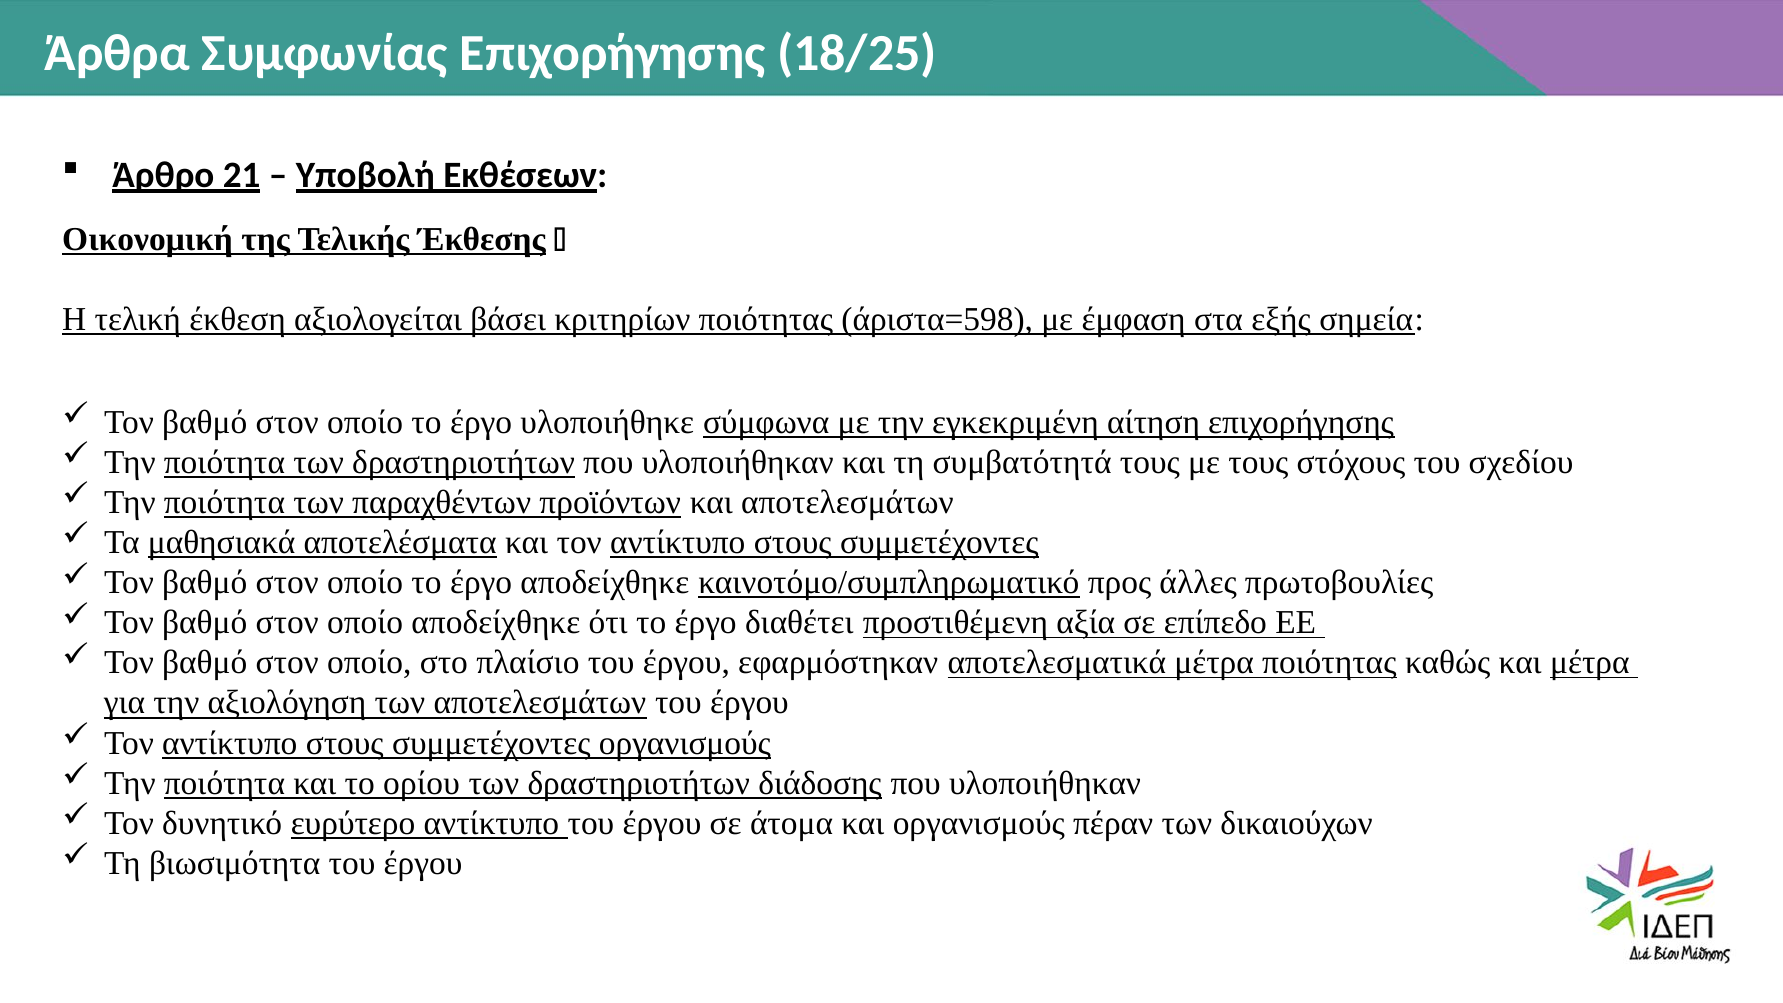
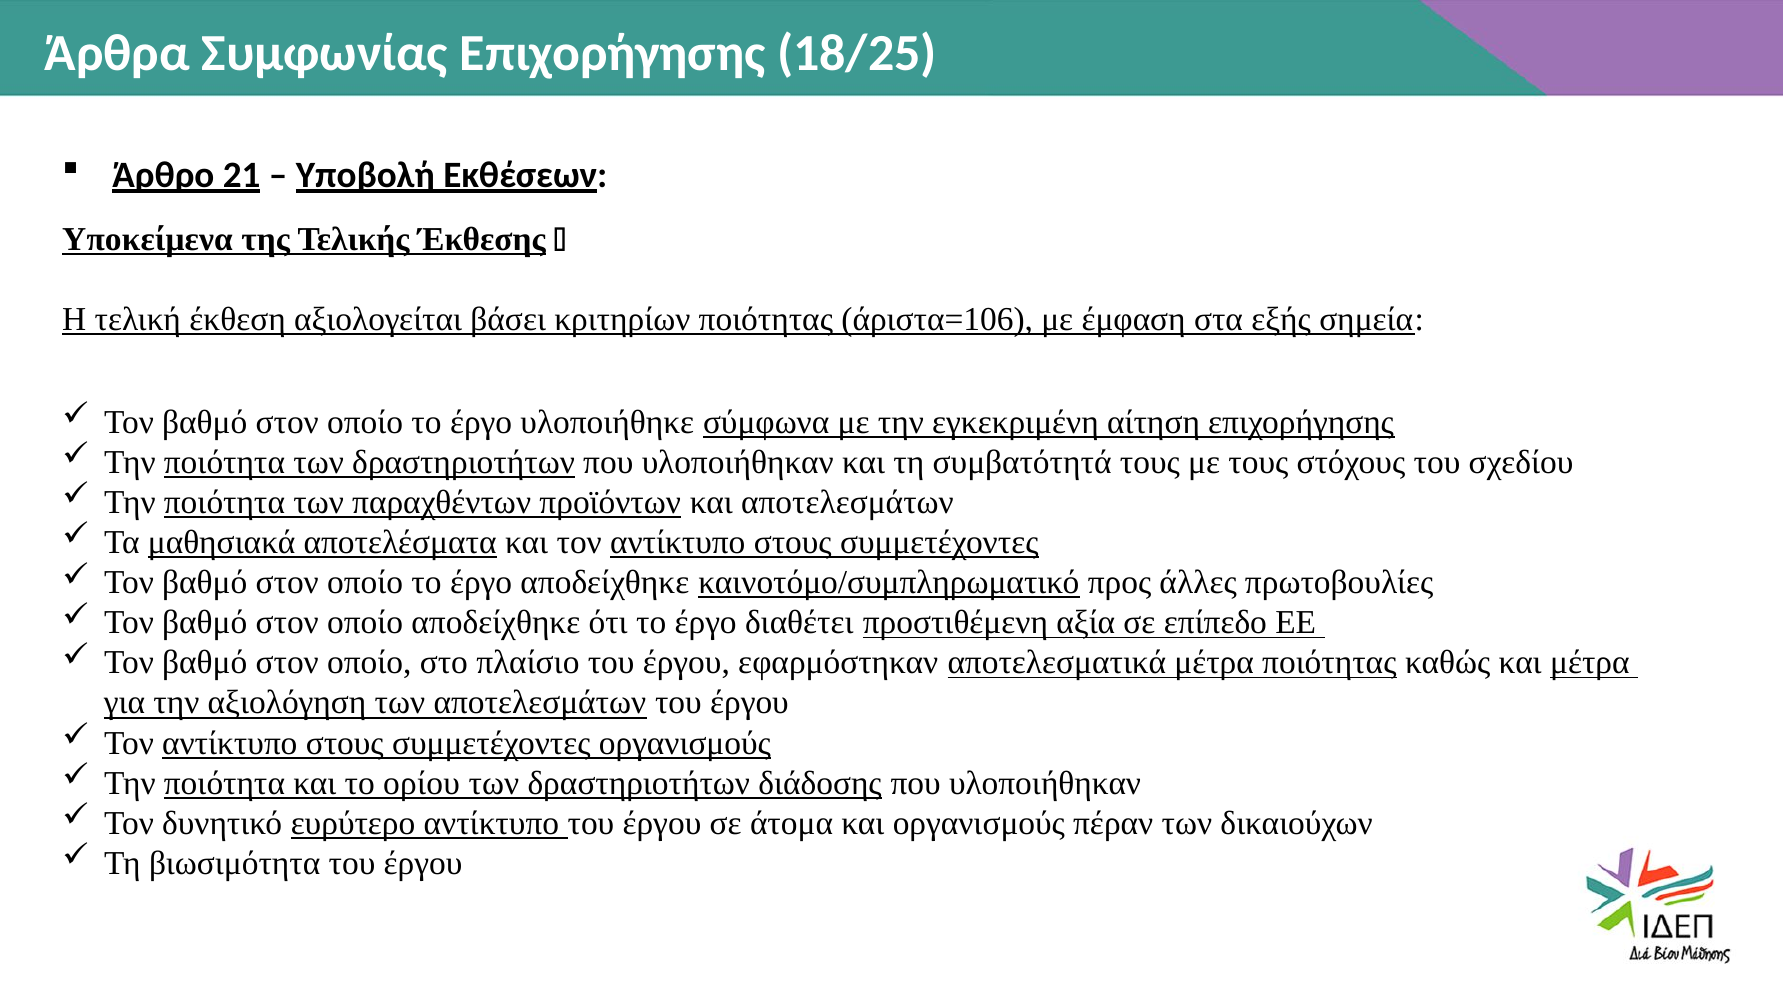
Οικονομική: Οικονομική -> Υποκείμενα
άριστα=598: άριστα=598 -> άριστα=106
